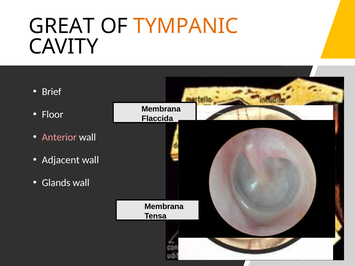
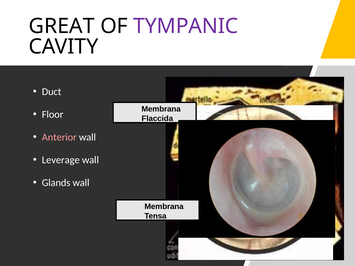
TYMPANIC colour: orange -> purple
Brief: Brief -> Duct
Adjacent: Adjacent -> Leverage
